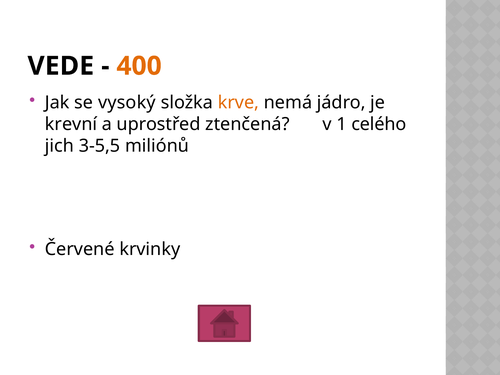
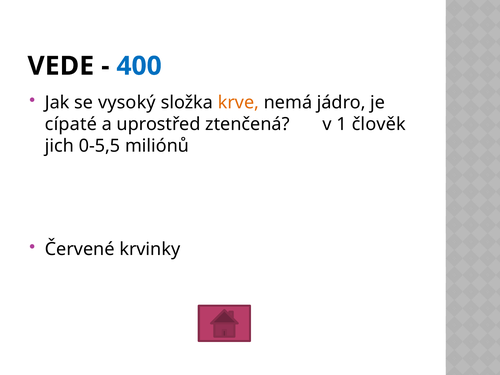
400 colour: orange -> blue
krevní: krevní -> cípaté
celého: celého -> člověk
3-5,5: 3-5,5 -> 0-5,5
